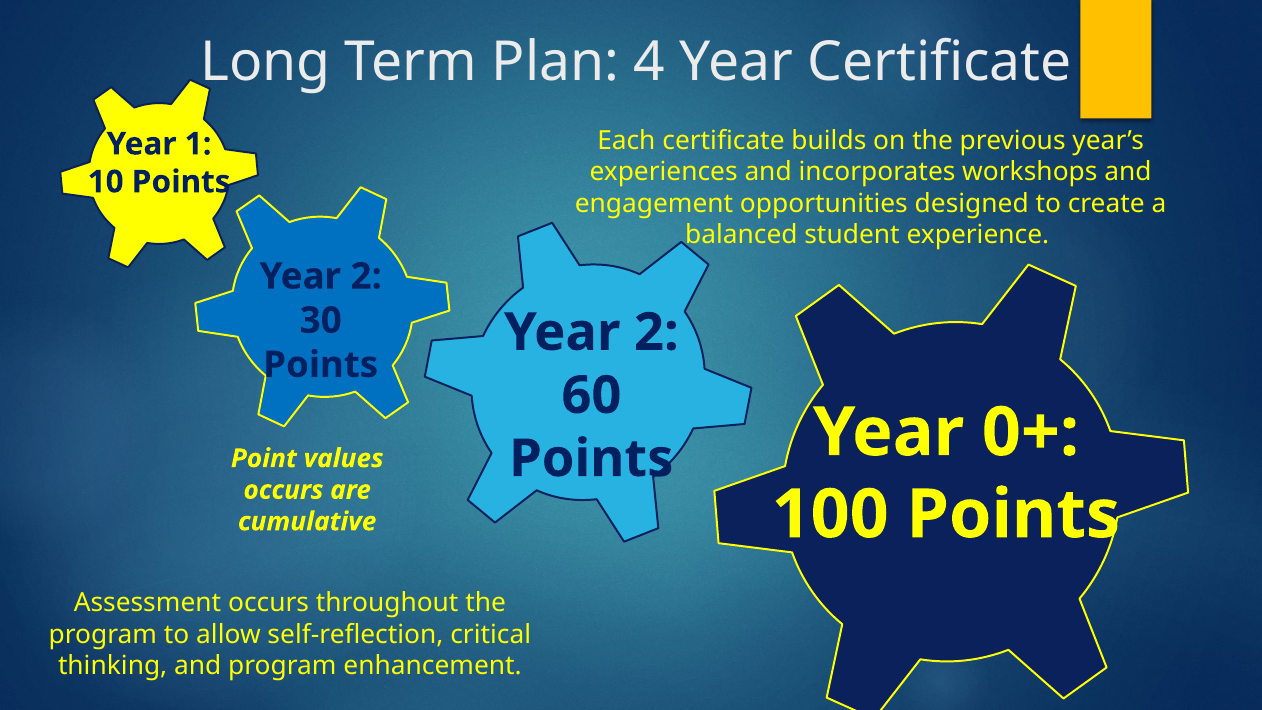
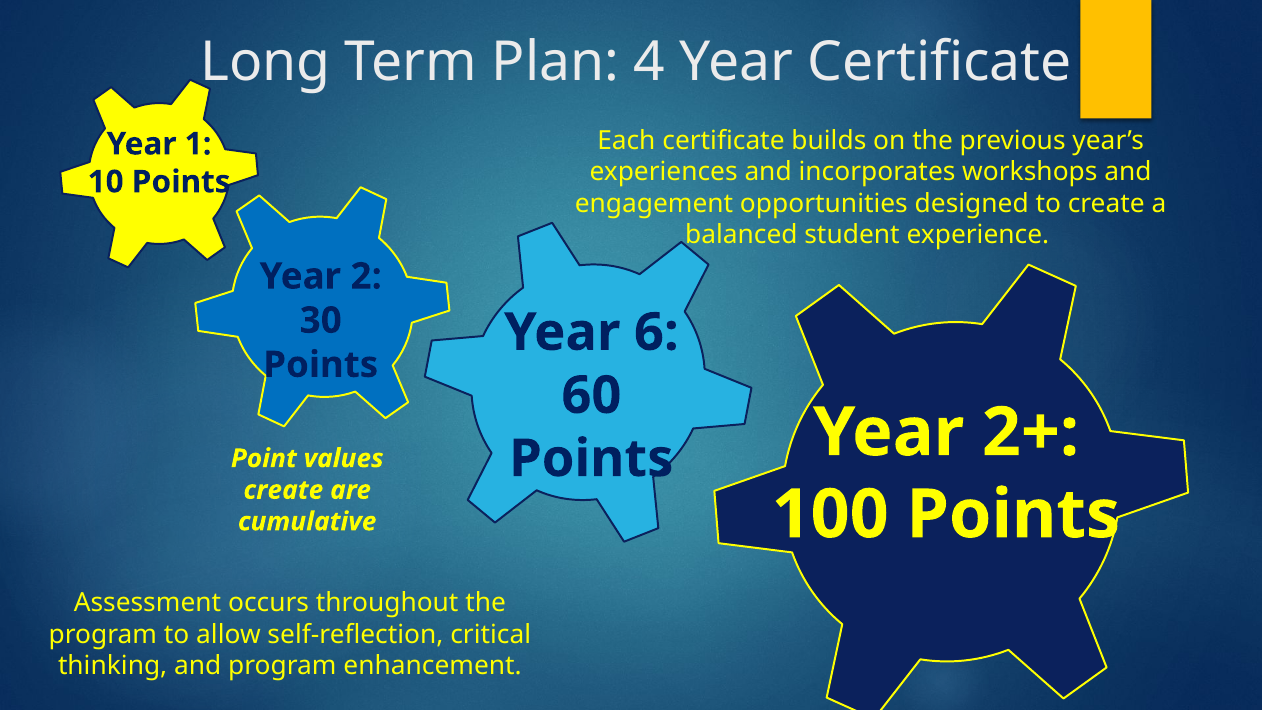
2 at (656, 332): 2 -> 6
0+: 0+ -> 2+
occurs at (283, 490): occurs -> create
